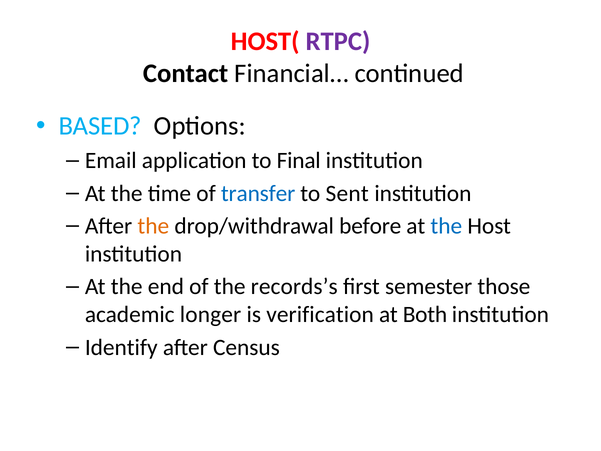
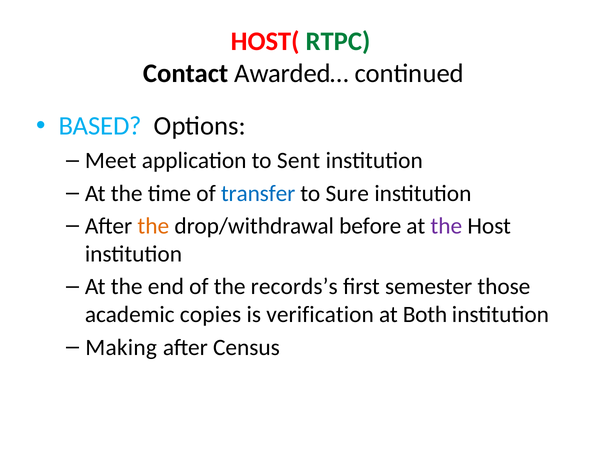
RTPC colour: purple -> green
Financial…: Financial… -> Awarded…
Email: Email -> Meet
Final: Final -> Sent
Sent: Sent -> Sure
the at (446, 226) colour: blue -> purple
longer: longer -> copies
Identify: Identify -> Making
